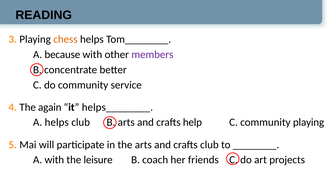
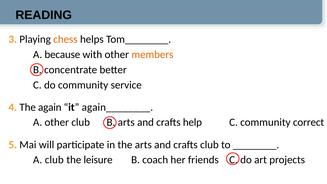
members colour: purple -> orange
helps________: helps________ -> again________
A helps: helps -> other
community playing: playing -> correct
A with: with -> club
